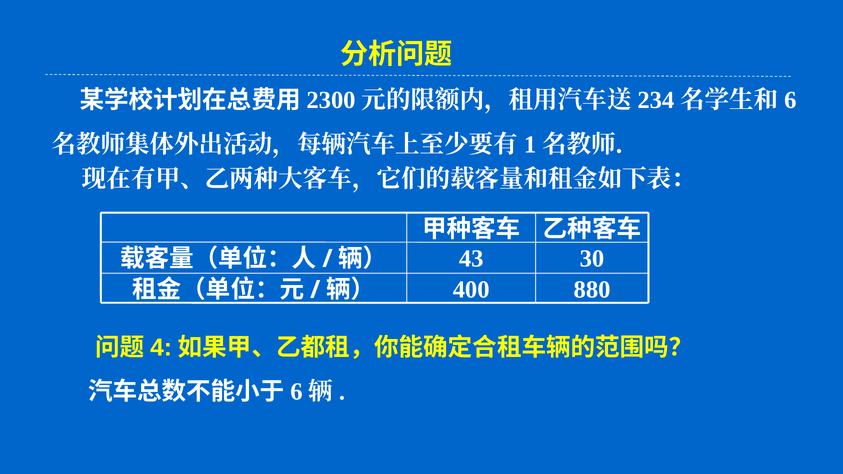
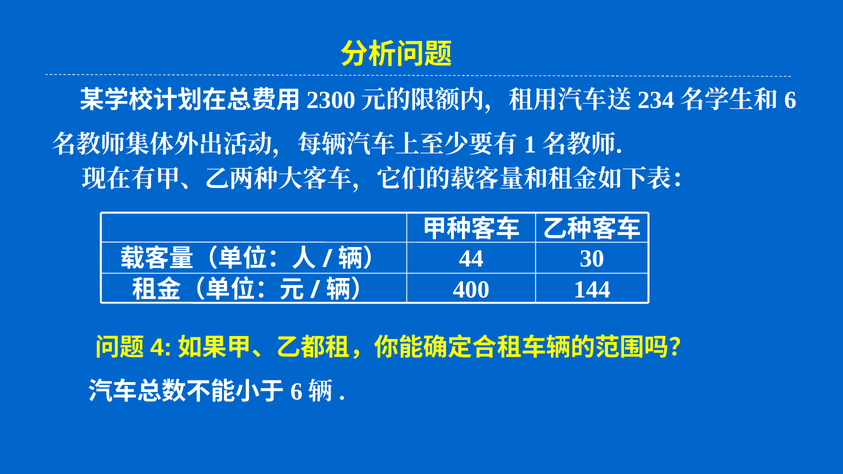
43: 43 -> 44
880: 880 -> 144
